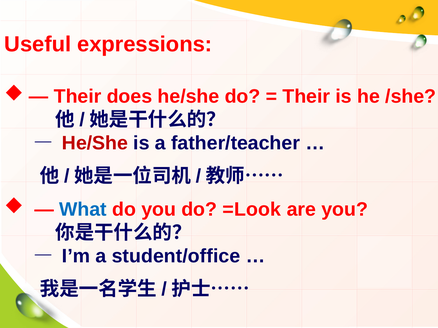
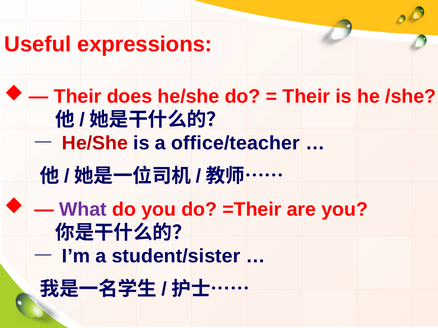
father/teacher: father/teacher -> office/teacher
What colour: blue -> purple
=Look: =Look -> =Their
student/office: student/office -> student/sister
